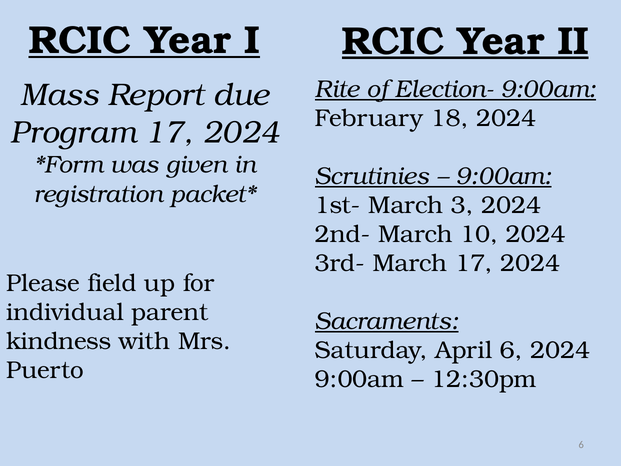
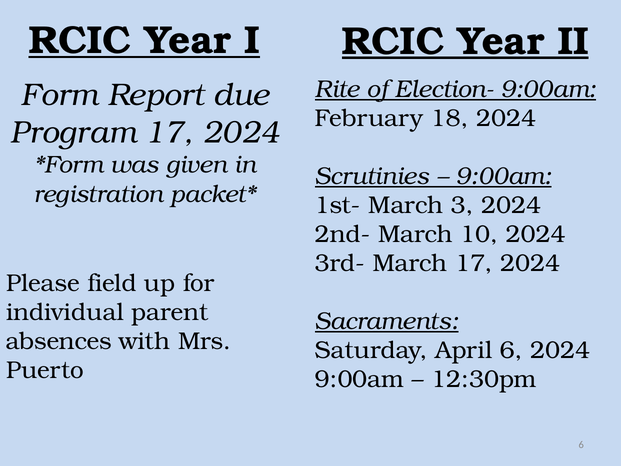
Mass: Mass -> Form
kindness: kindness -> absences
